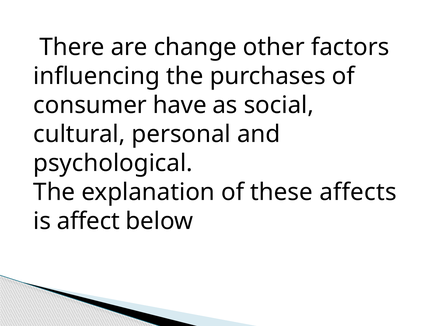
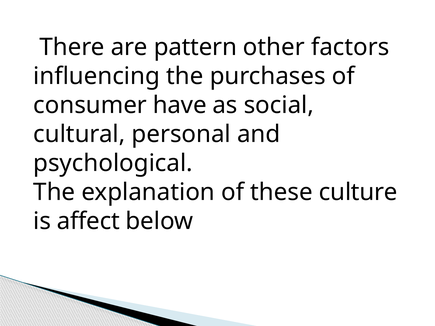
change: change -> pattern
affects: affects -> culture
